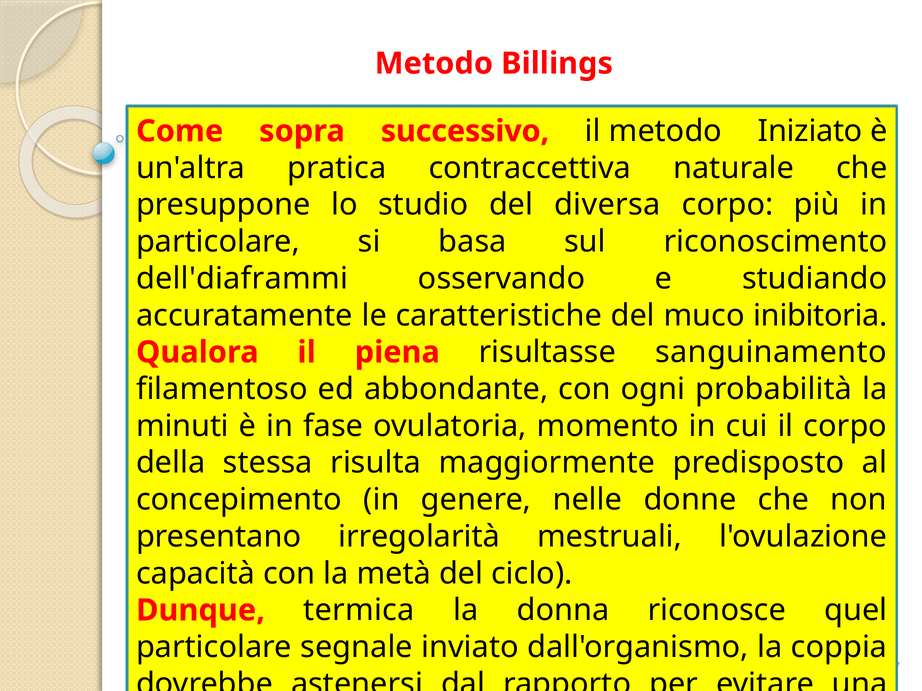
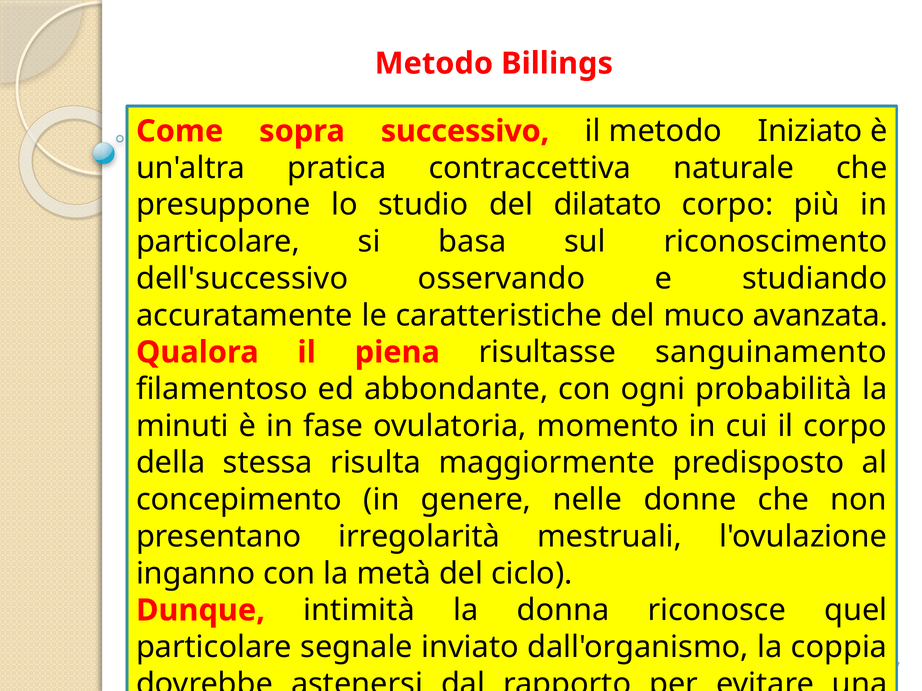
diversa: diversa -> dilatato
dell'diaframmi: dell'diaframmi -> dell'successivo
inibitoria: inibitoria -> avanzata
capacità: capacità -> inganno
termica: termica -> intimità
